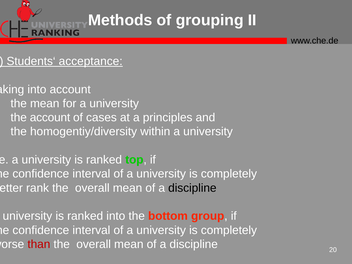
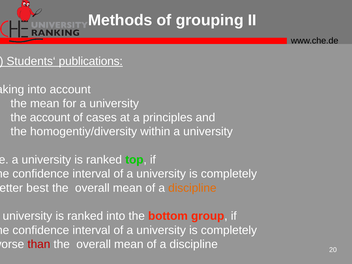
acceptance: acceptance -> publications
rank: rank -> best
discipline at (192, 188) colour: black -> orange
